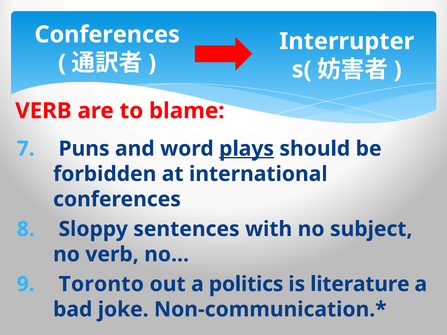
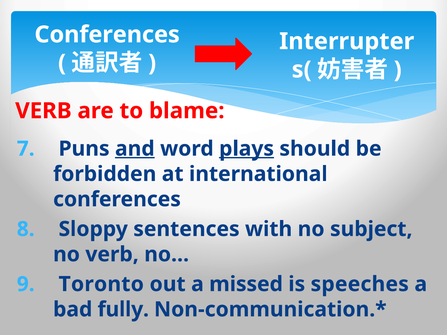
and underline: none -> present
politics: politics -> missed
literature: literature -> speeches
joke: joke -> fully
